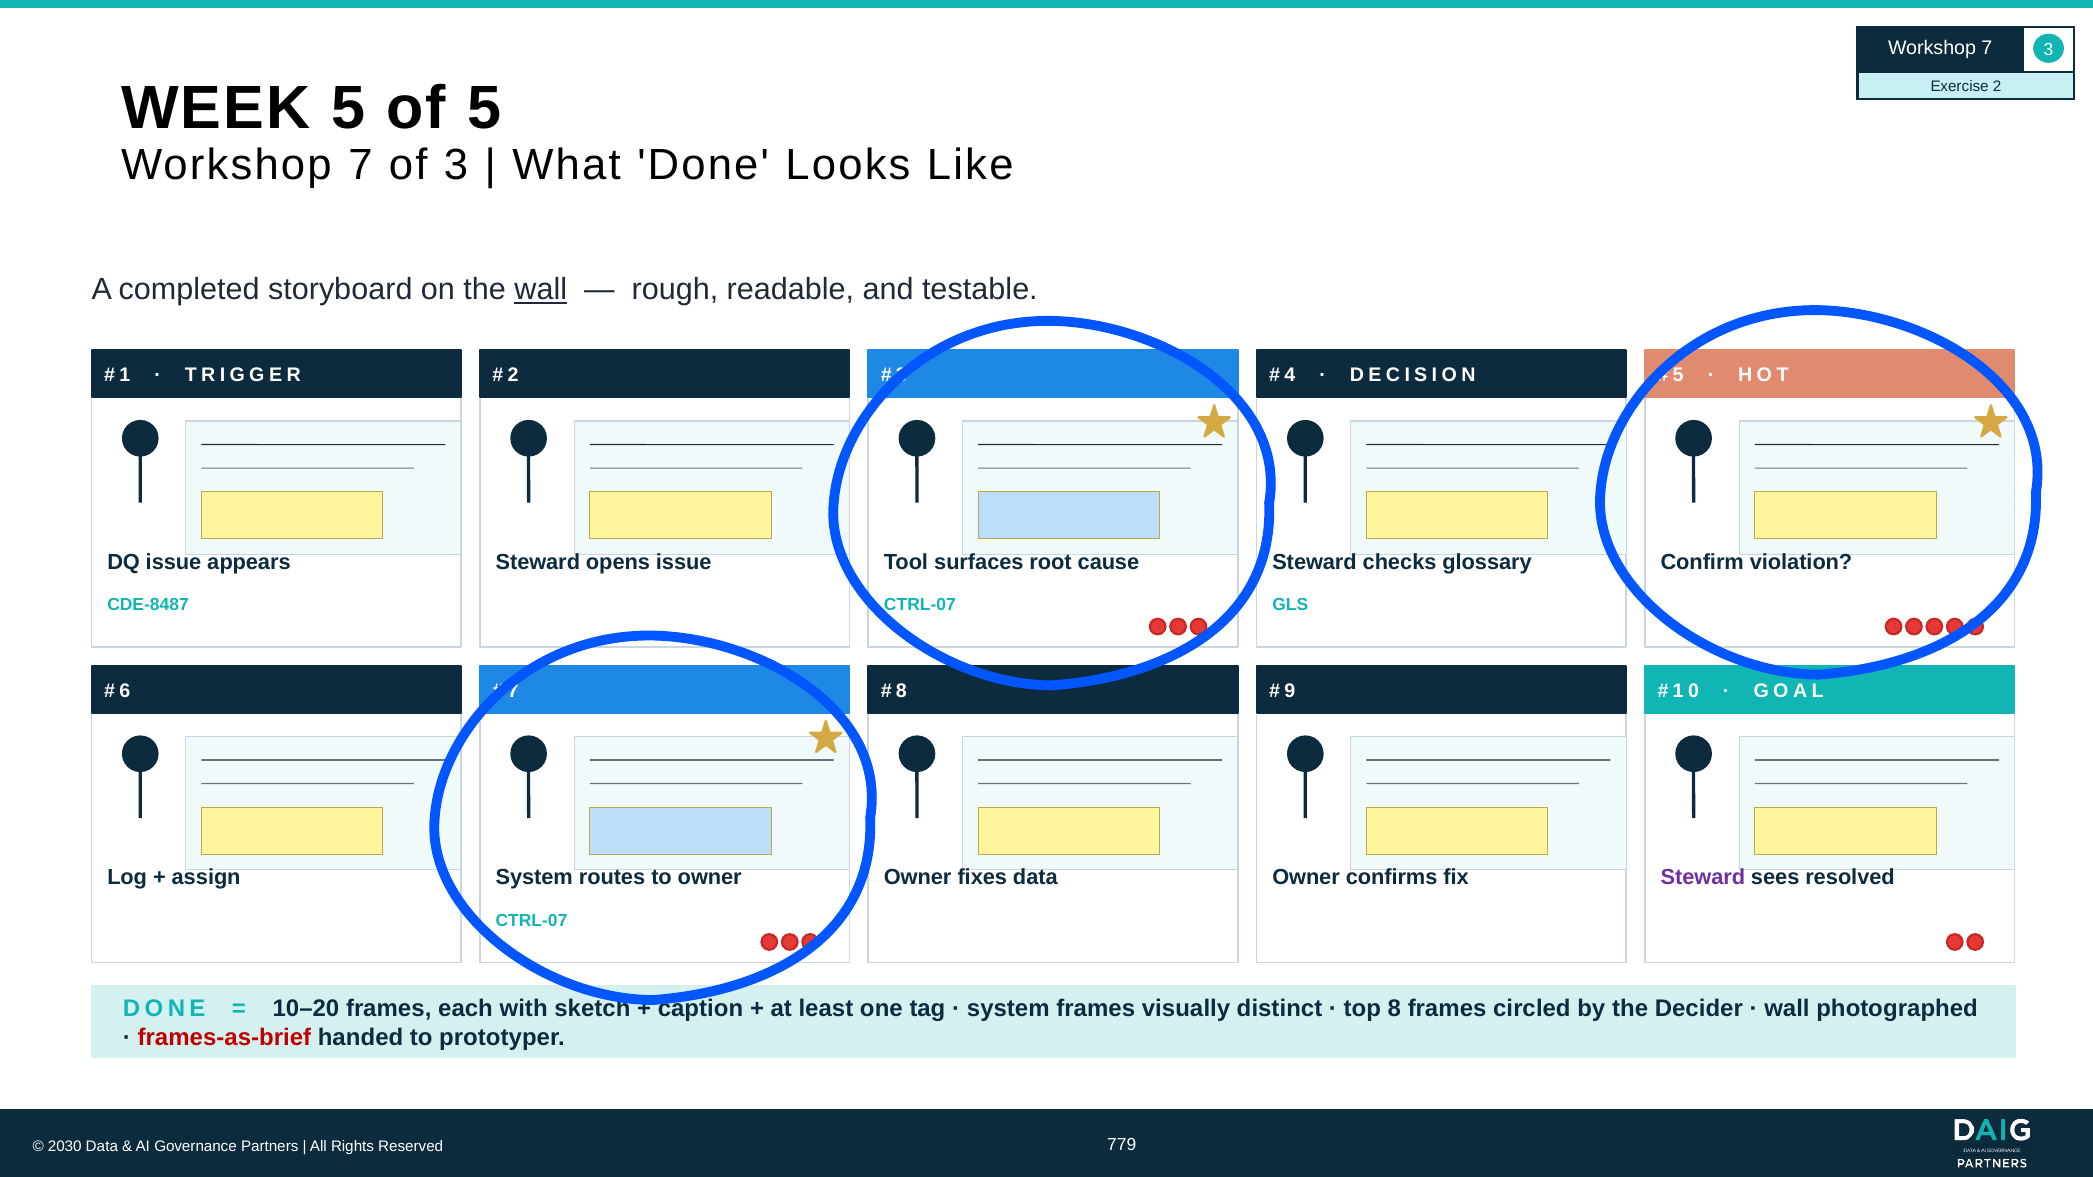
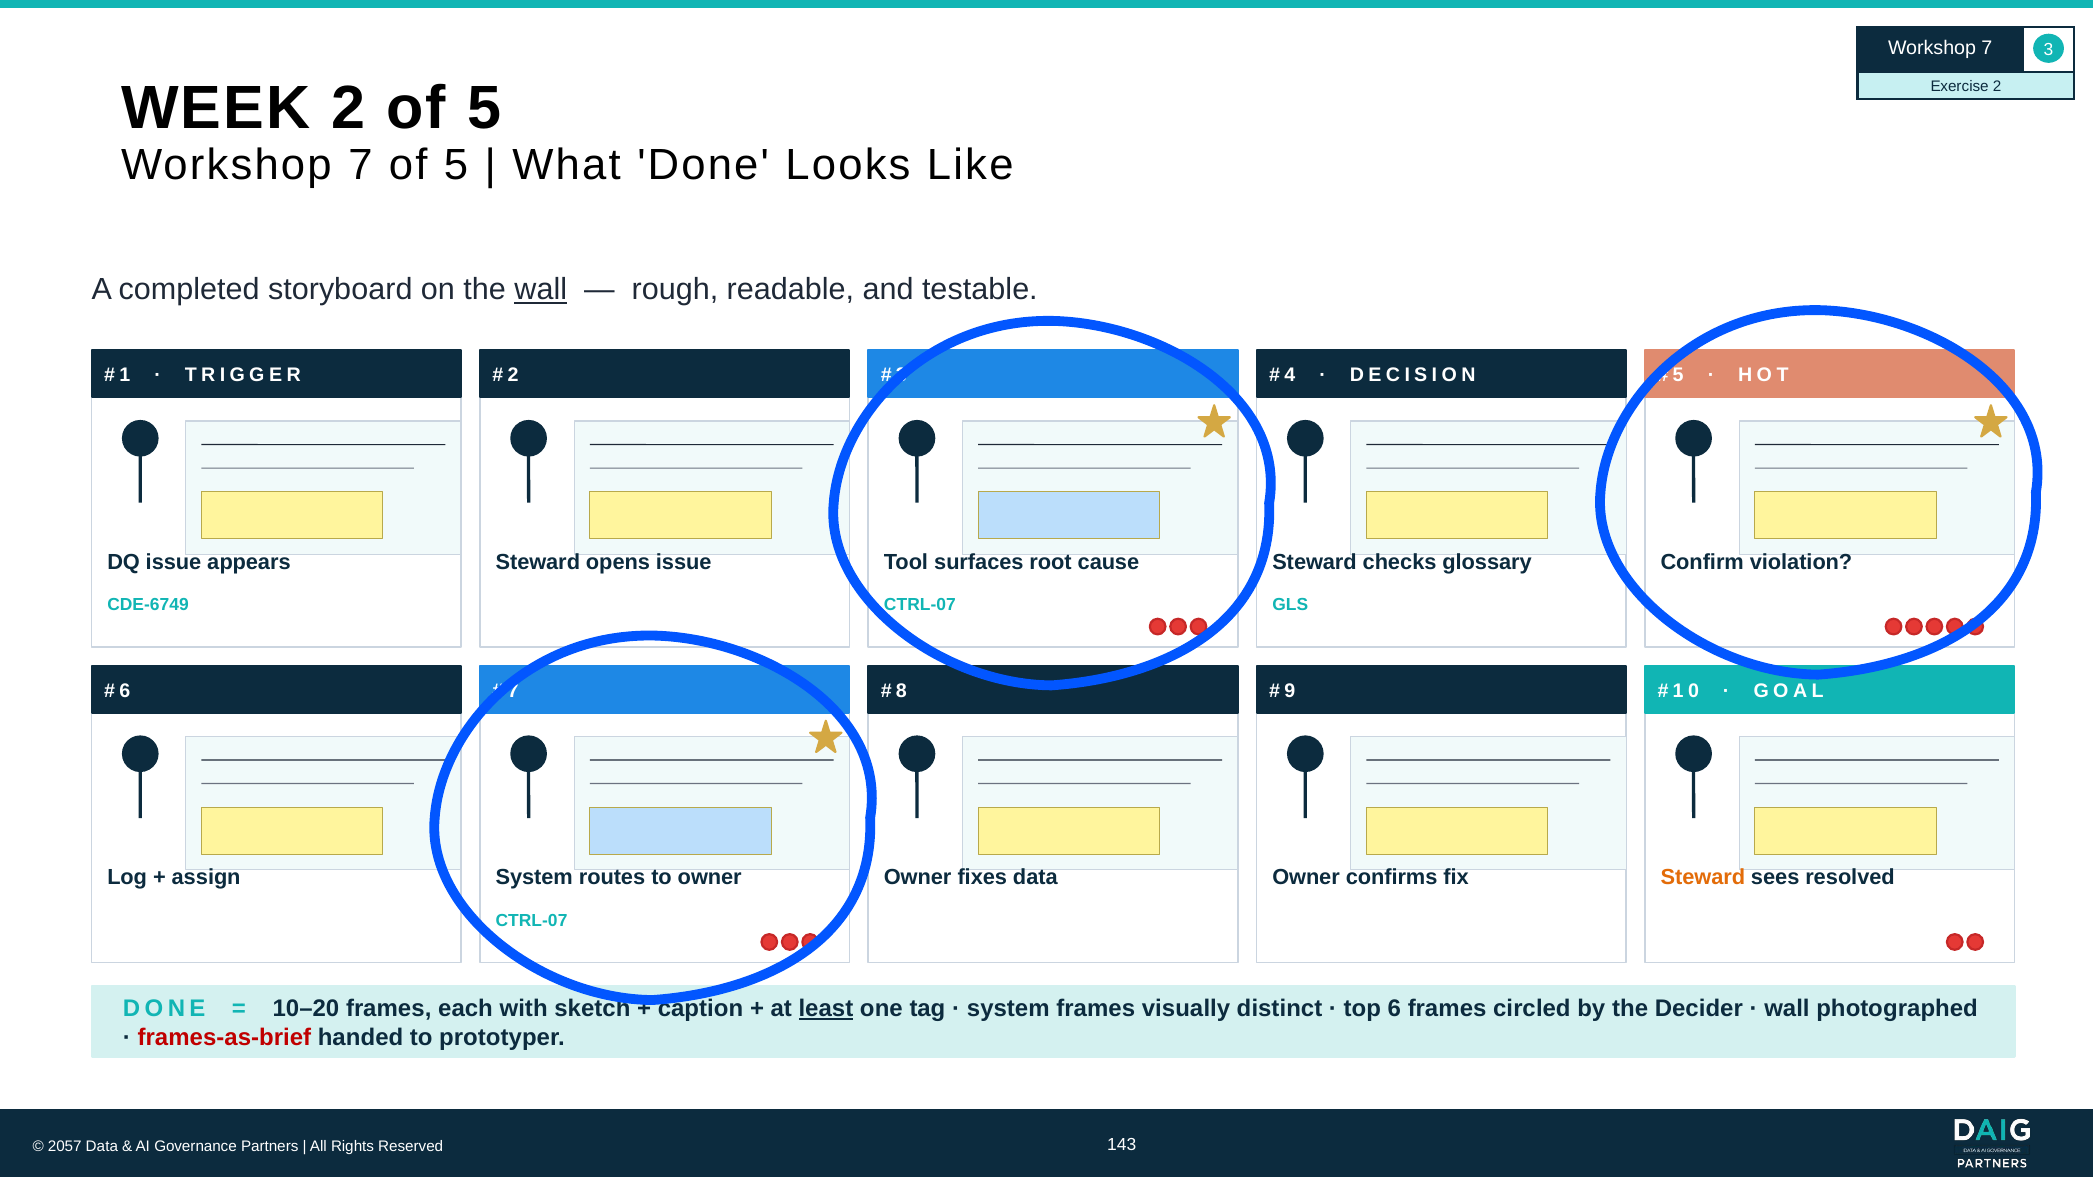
WEEK 5: 5 -> 2
7 of 3: 3 -> 5
CDE-8487: CDE-8487 -> CDE-6749
Steward at (1703, 878) colour: purple -> orange
least underline: none -> present
8: 8 -> 6
2030: 2030 -> 2057
779: 779 -> 143
